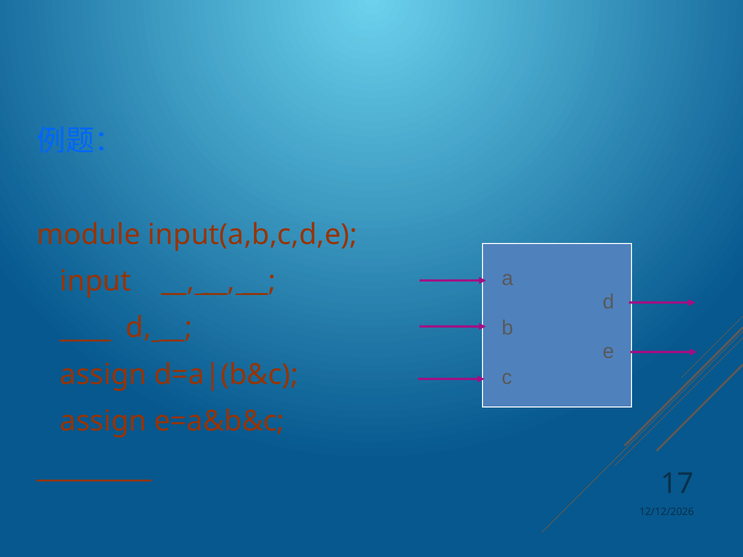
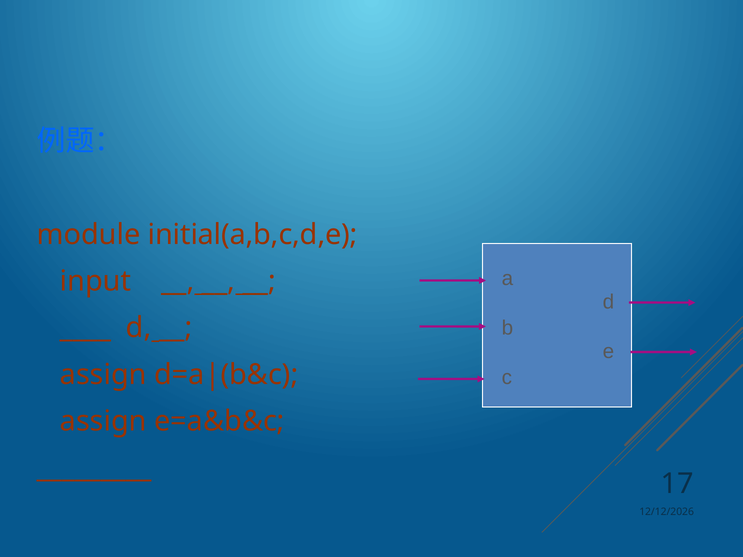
input(a,b,c,d,e: input(a,b,c,d,e -> initial(a,b,c,d,e
